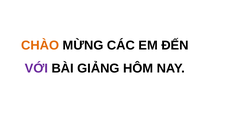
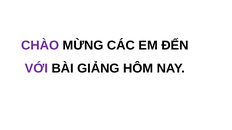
CHÀO colour: orange -> purple
